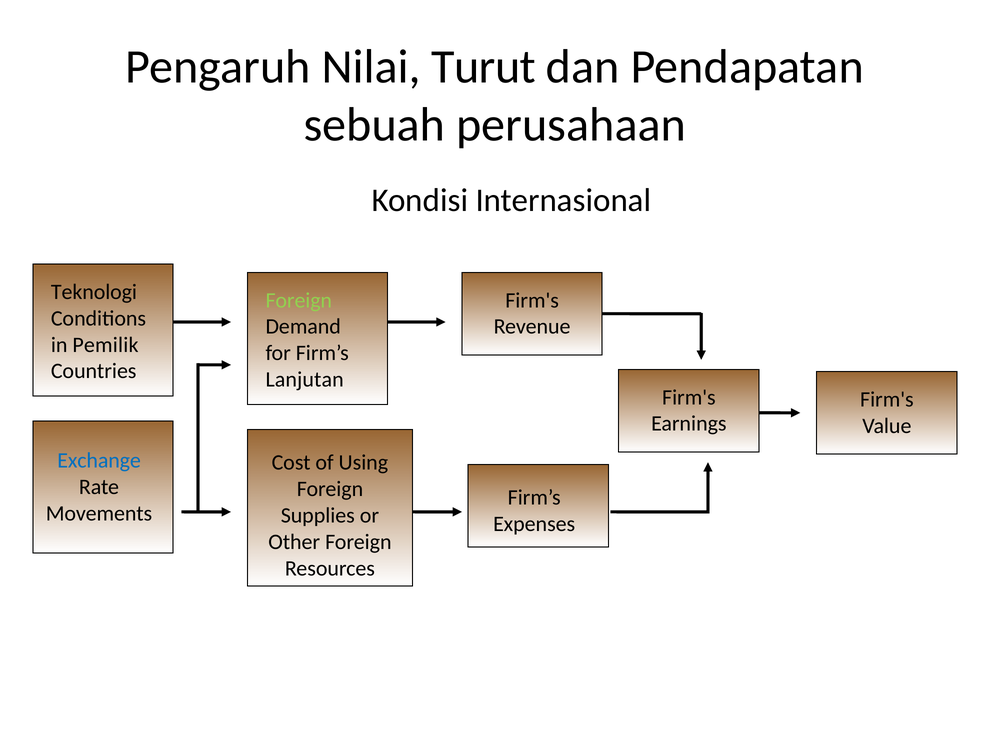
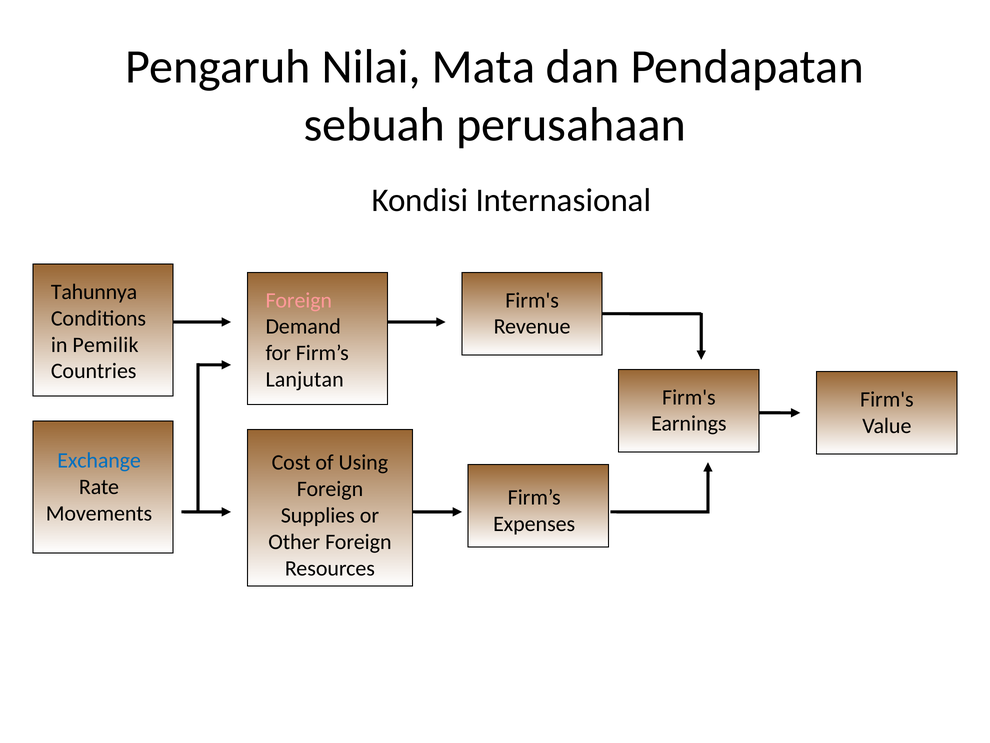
Turut: Turut -> Mata
Teknologi: Teknologi -> Tahunnya
Foreign at (299, 300) colour: light green -> pink
